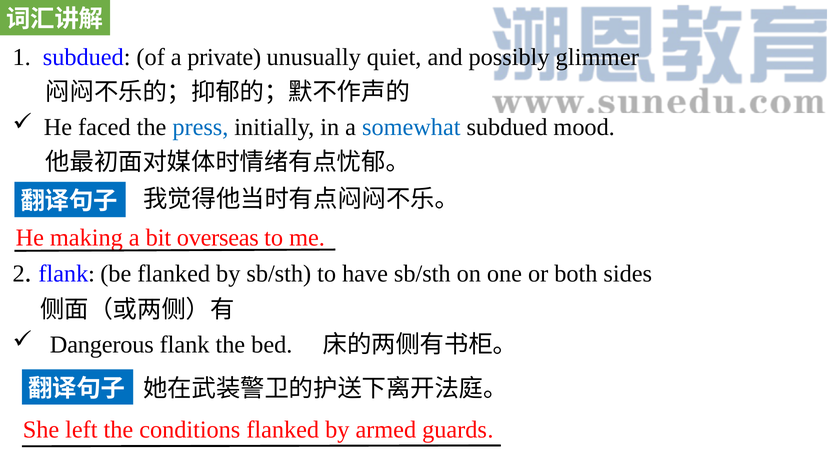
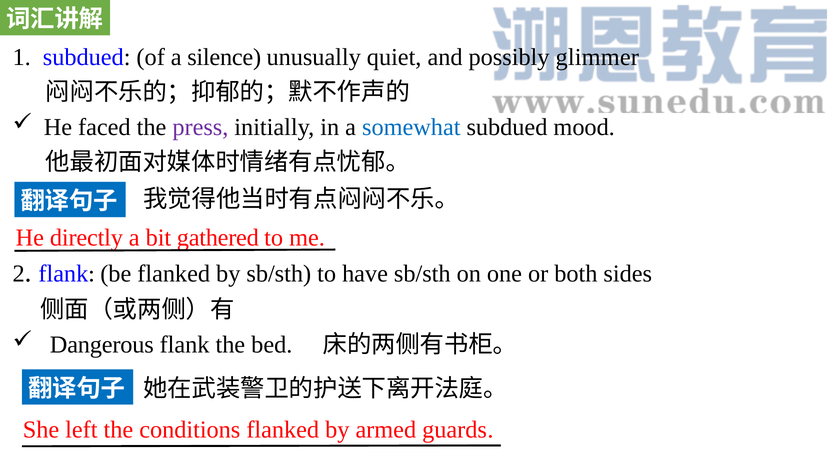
private: private -> silence
press colour: blue -> purple
making: making -> directly
overseas: overseas -> gathered
